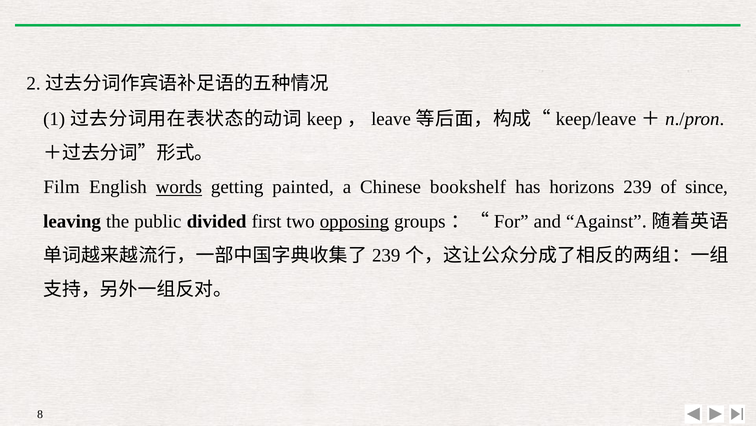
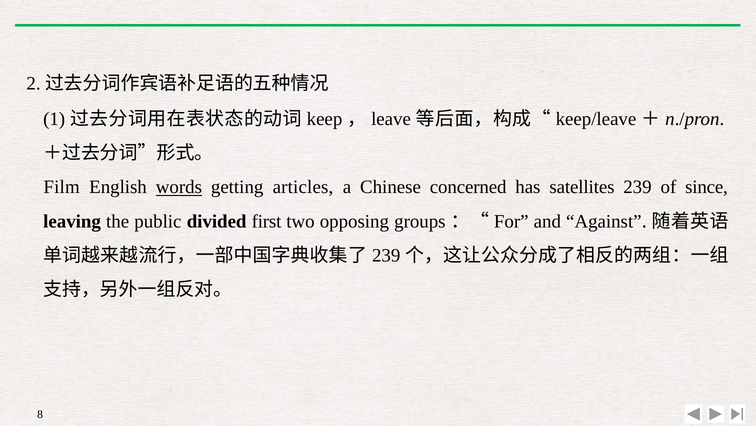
painted: painted -> articles
bookshelf: bookshelf -> concerned
horizons: horizons -> satellites
opposing underline: present -> none
